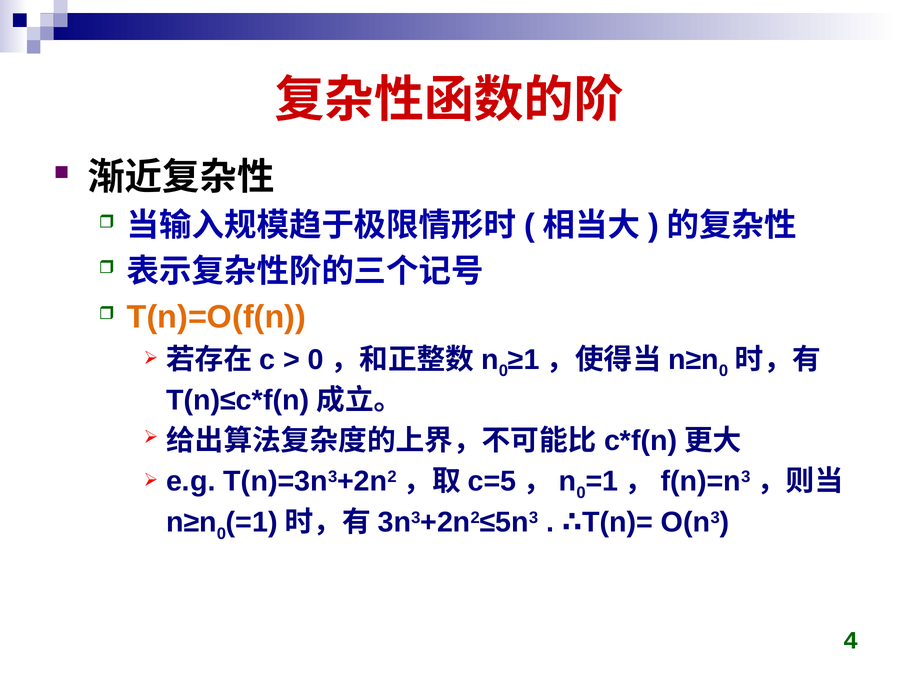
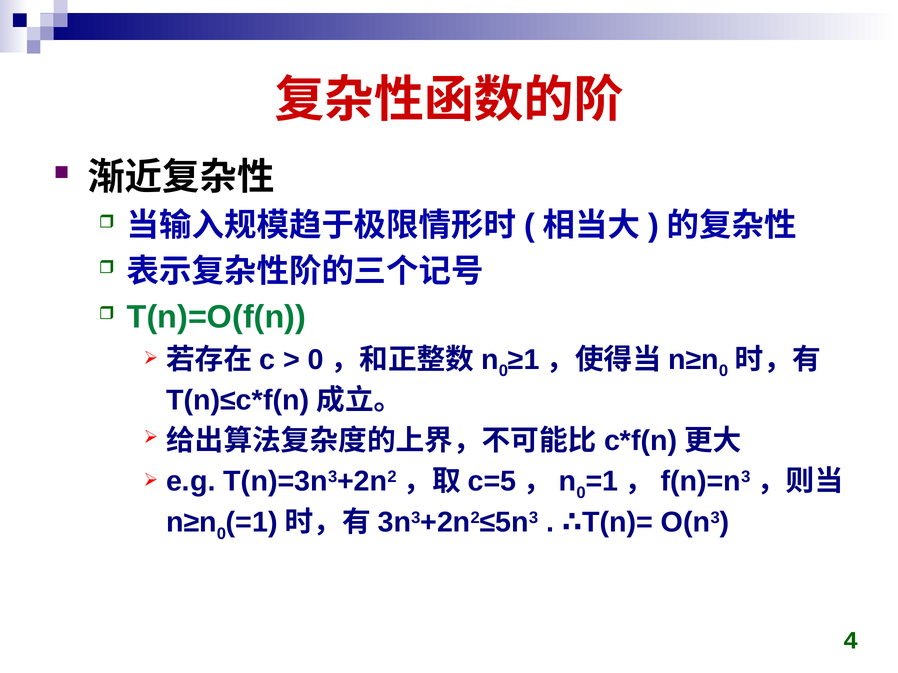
T(n)=O(f(n colour: orange -> green
